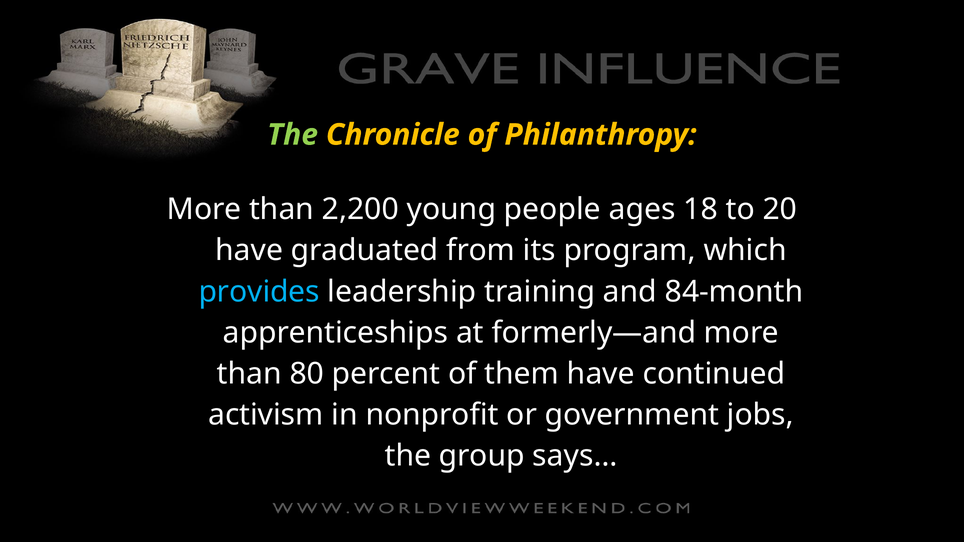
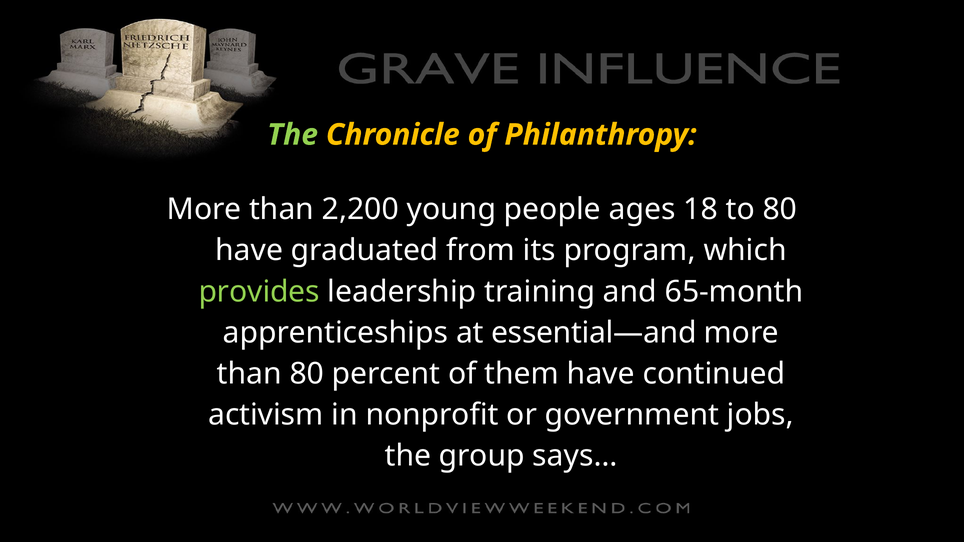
to 20: 20 -> 80
provides colour: light blue -> light green
84-month: 84-month -> 65-month
formerly—and: formerly—and -> essential—and
